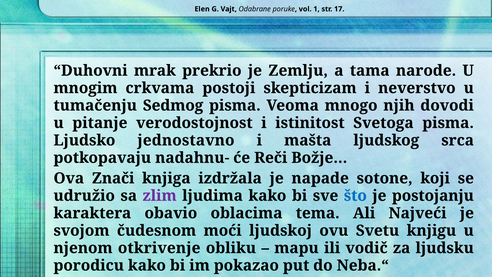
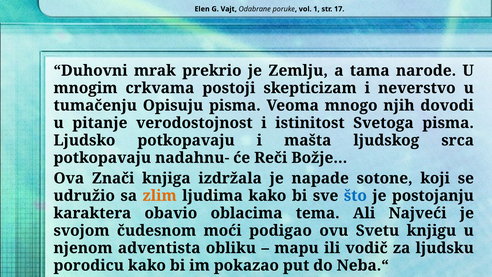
Sedmog: Sedmog -> Opisuju
Ljudsko jednostavno: jednostavno -> potkopavaju
zlim colour: purple -> orange
ljudskoj: ljudskoj -> podigao
otkrivenje: otkrivenje -> adventista
